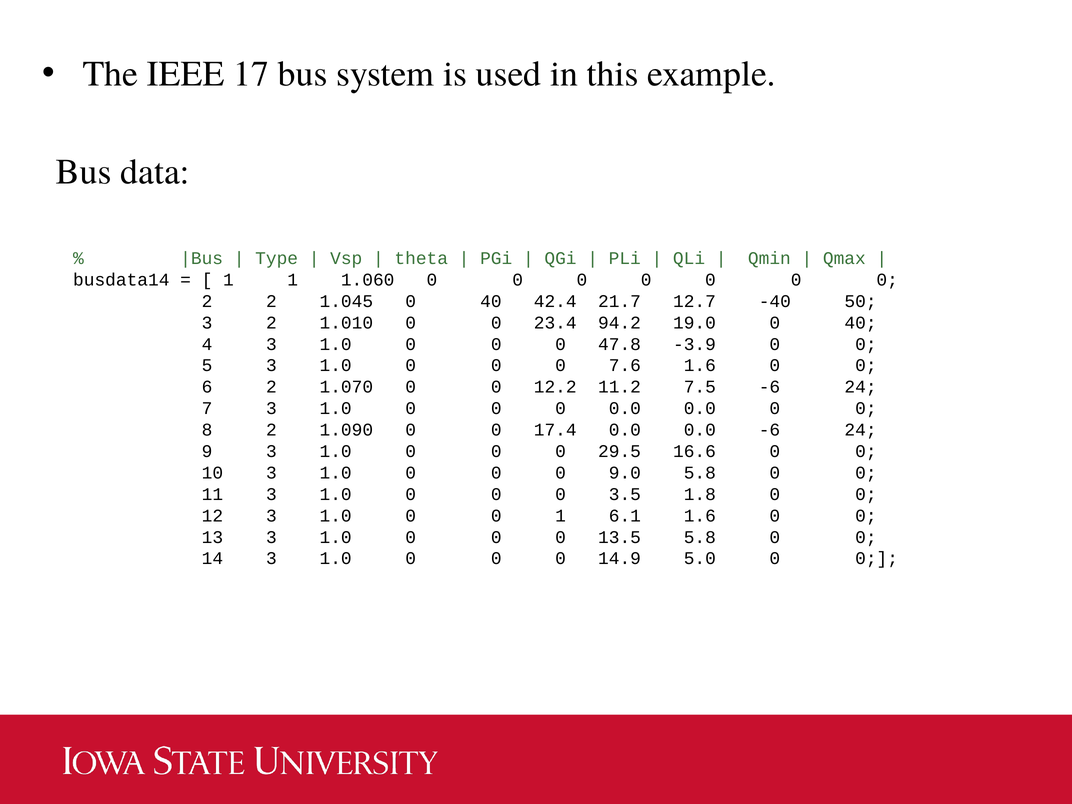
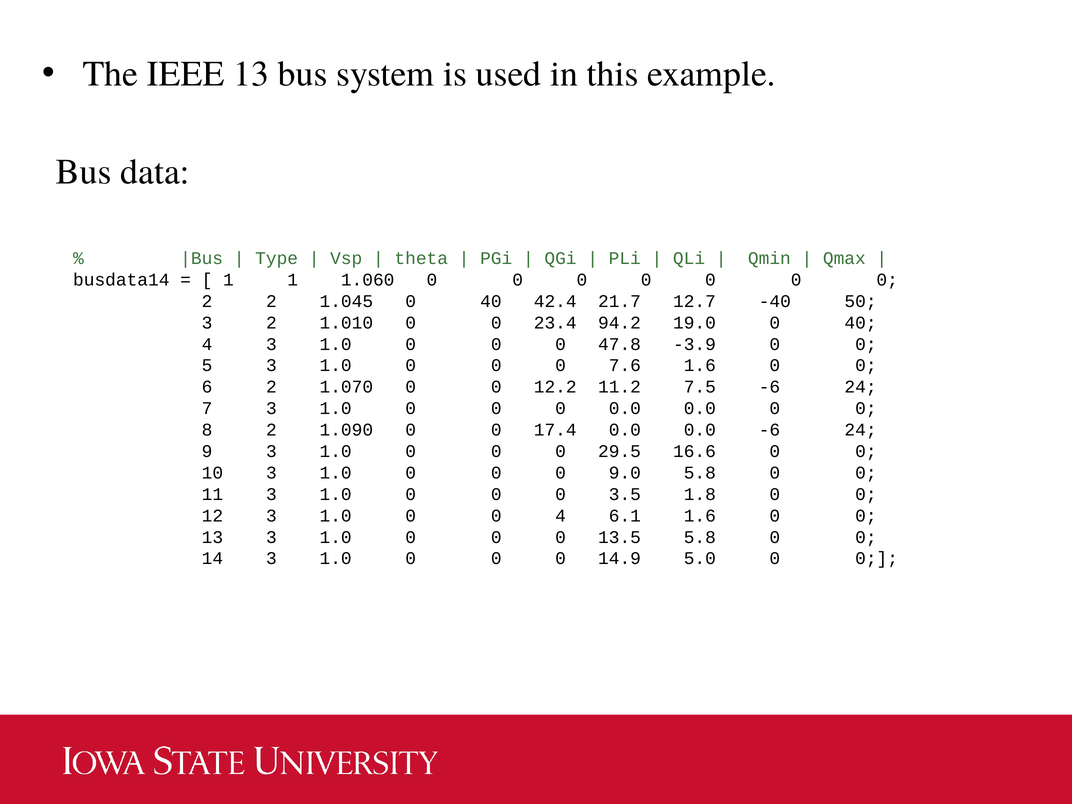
IEEE 17: 17 -> 13
0 1: 1 -> 4
